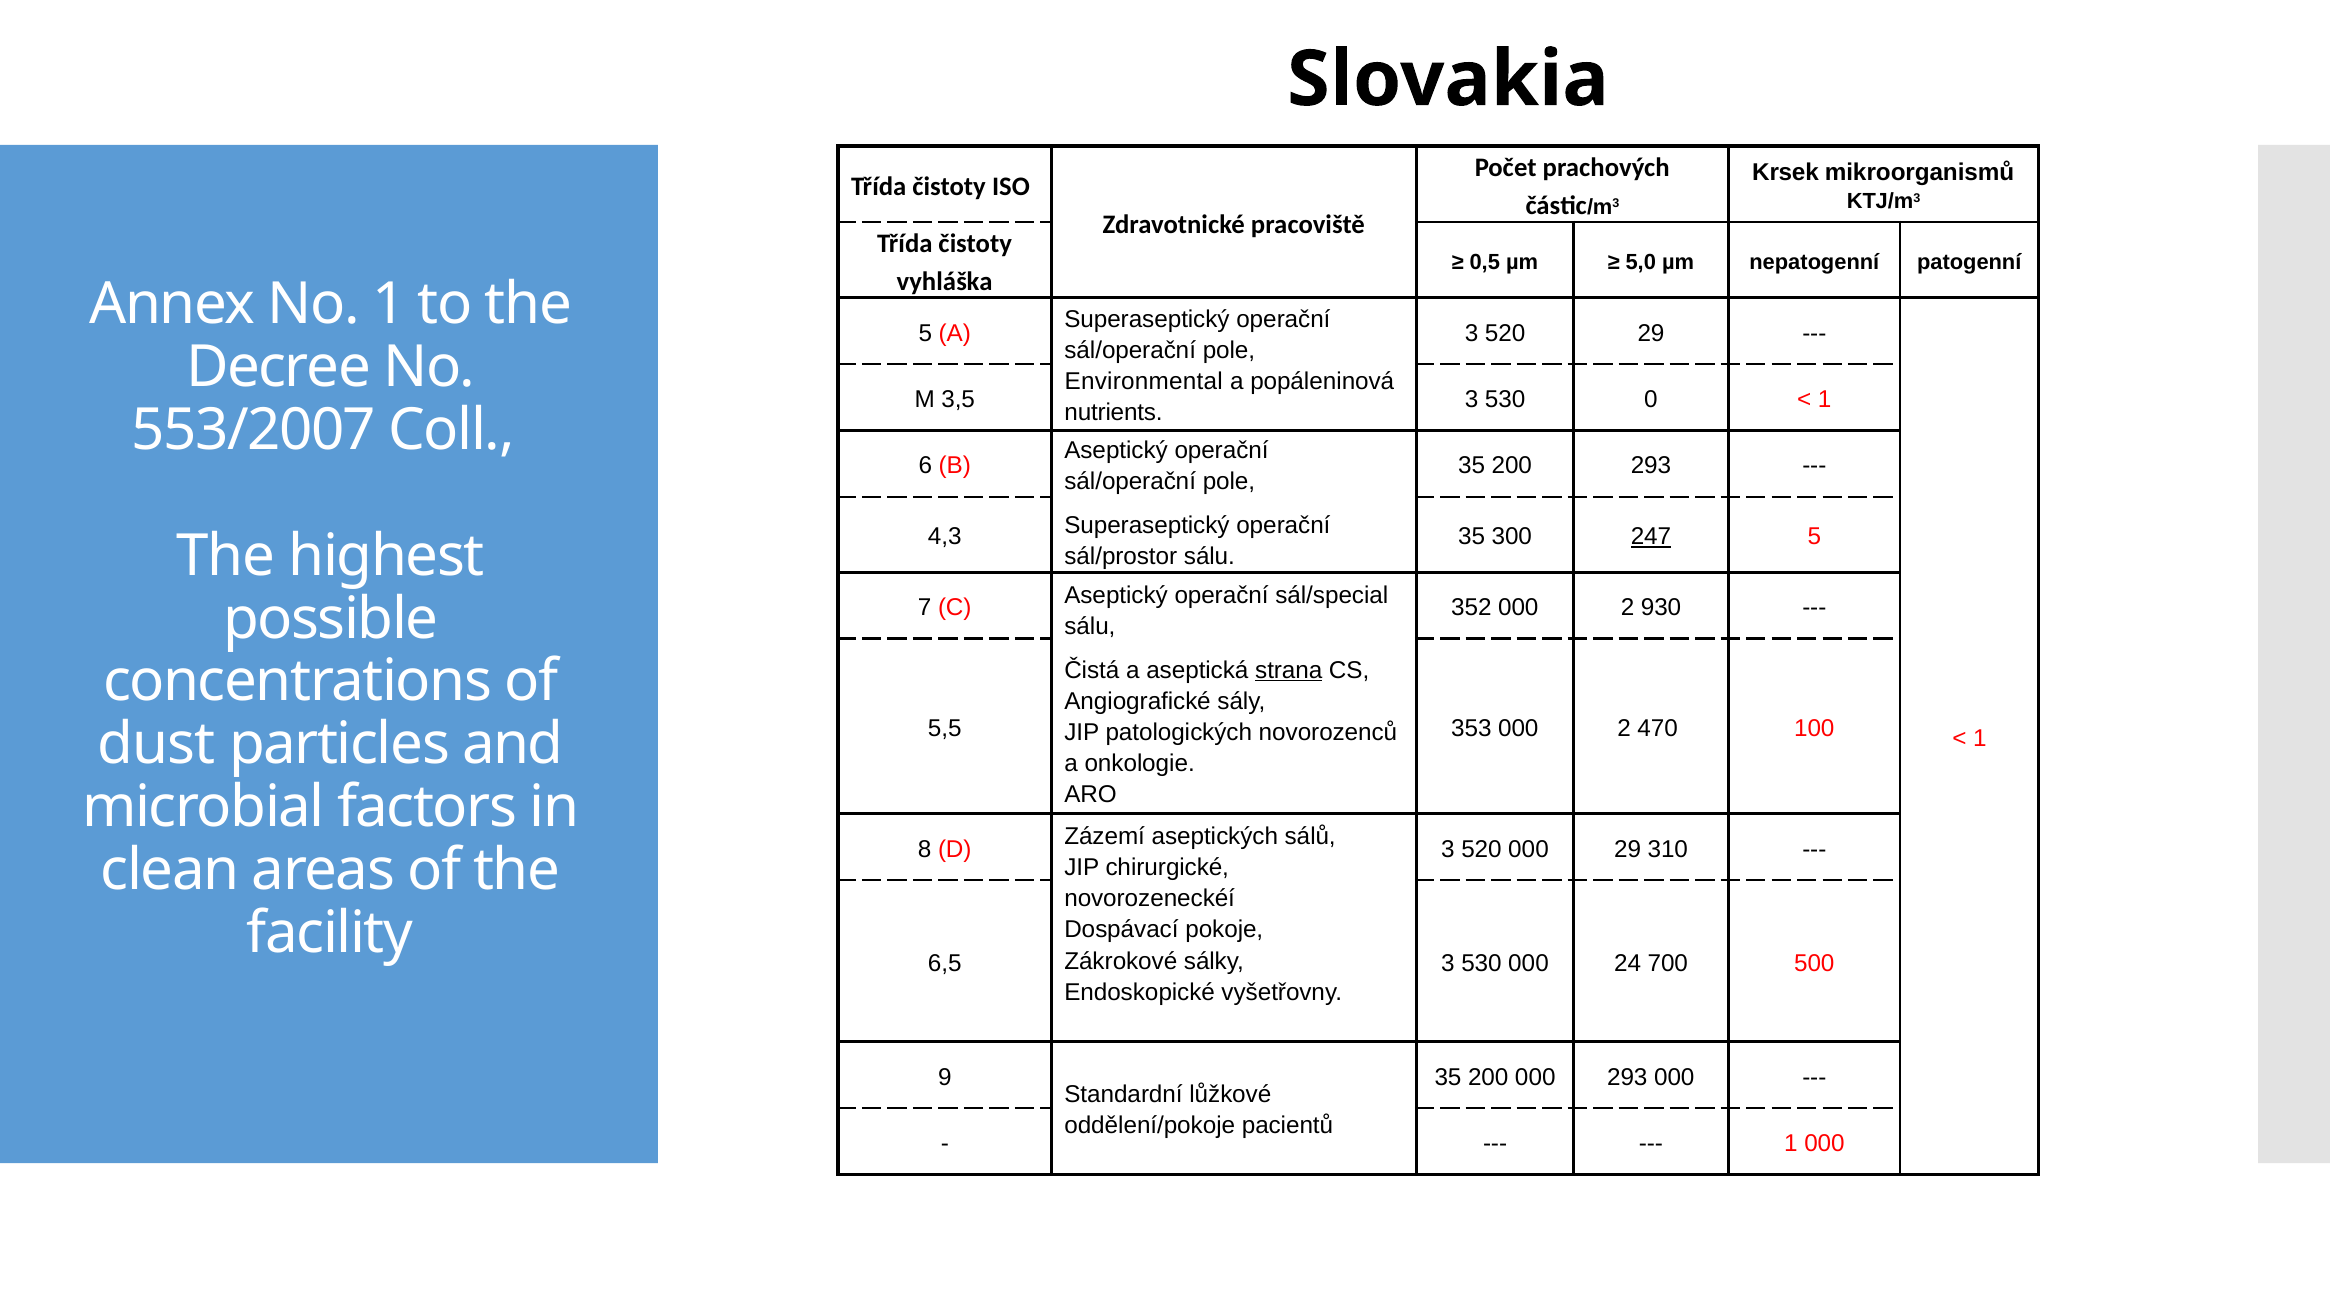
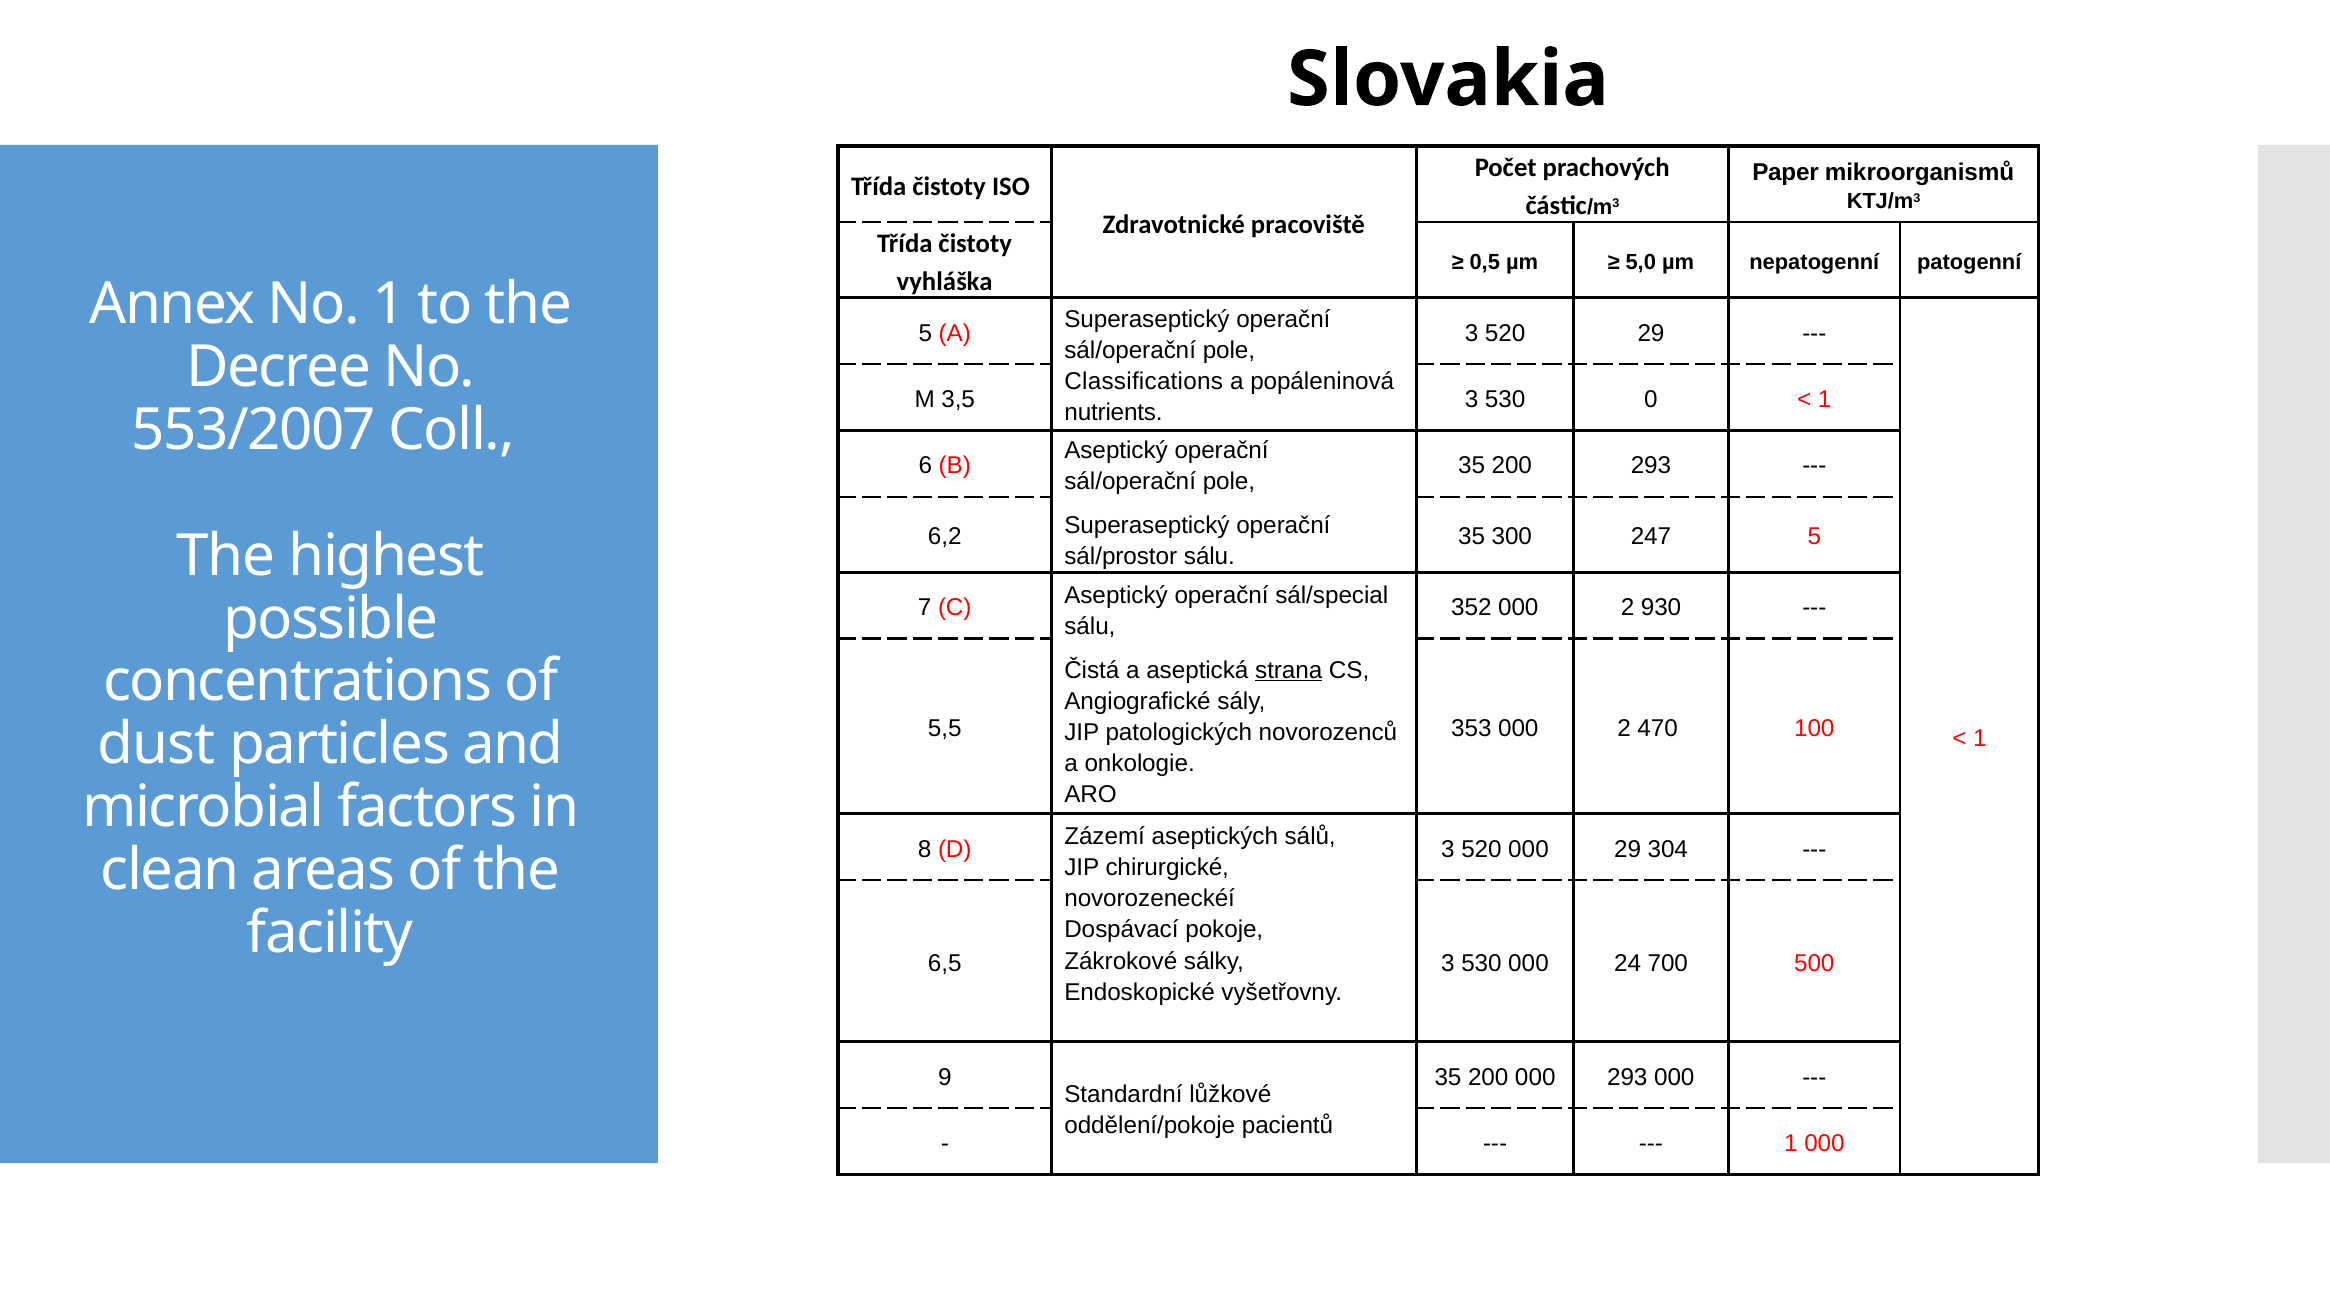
Krsek: Krsek -> Paper
Environmental: Environmental -> Classifications
4,3: 4,3 -> 6,2
247 underline: present -> none
310: 310 -> 304
